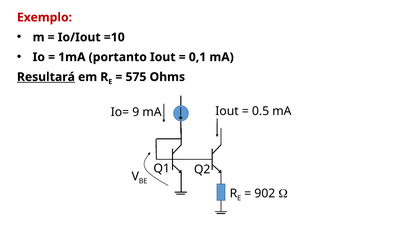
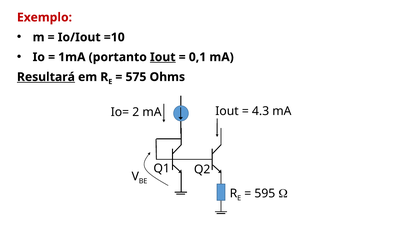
Iout at (163, 57) underline: none -> present
0.5: 0.5 -> 4.3
9: 9 -> 2
902: 902 -> 595
